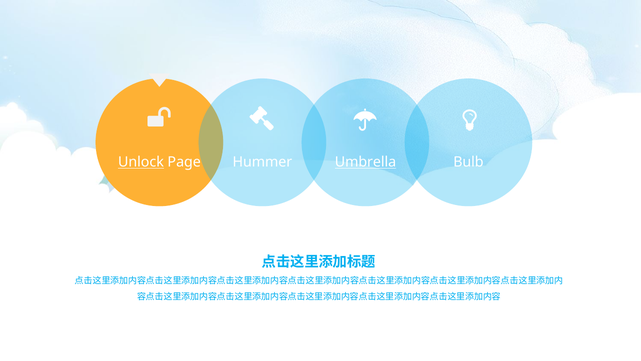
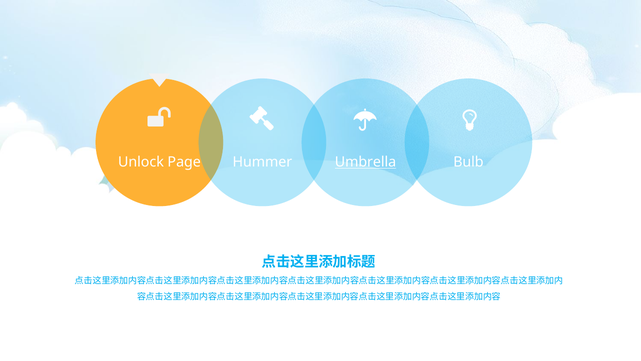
Unlock underline: present -> none
